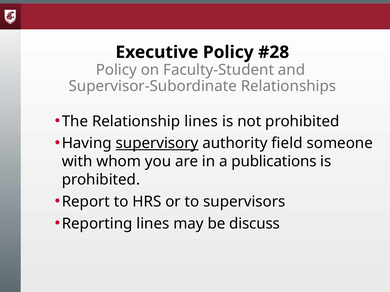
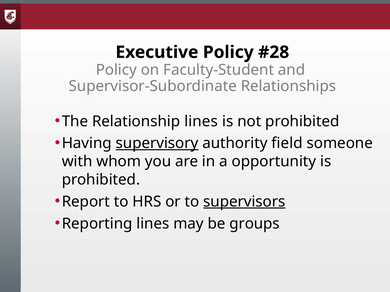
publications: publications -> opportunity
supervisors underline: none -> present
discuss: discuss -> groups
